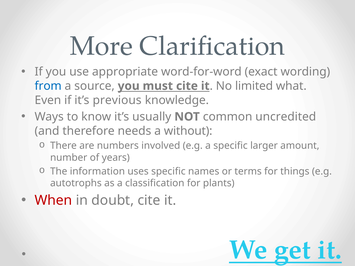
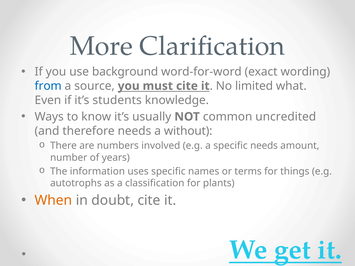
appropriate: appropriate -> background
previous: previous -> students
specific larger: larger -> needs
When colour: red -> orange
